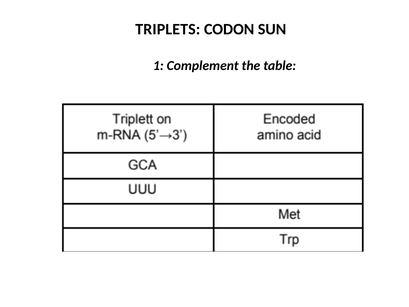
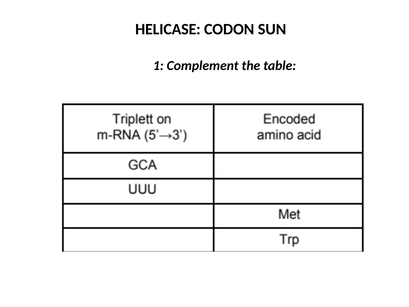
TRIPLETS: TRIPLETS -> HELICASE
